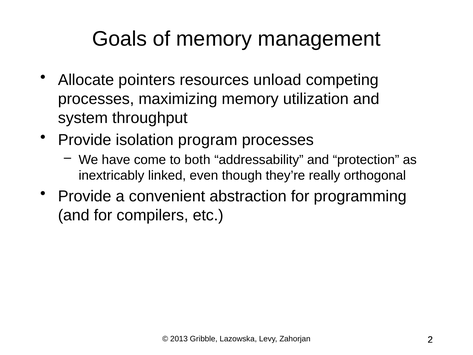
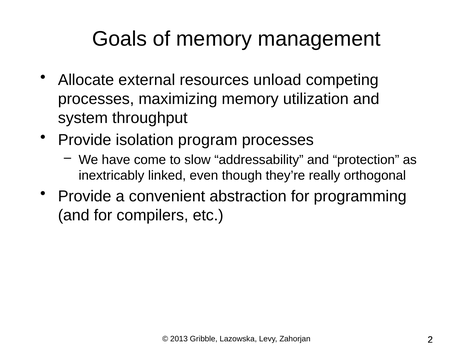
pointers: pointers -> external
both: both -> slow
